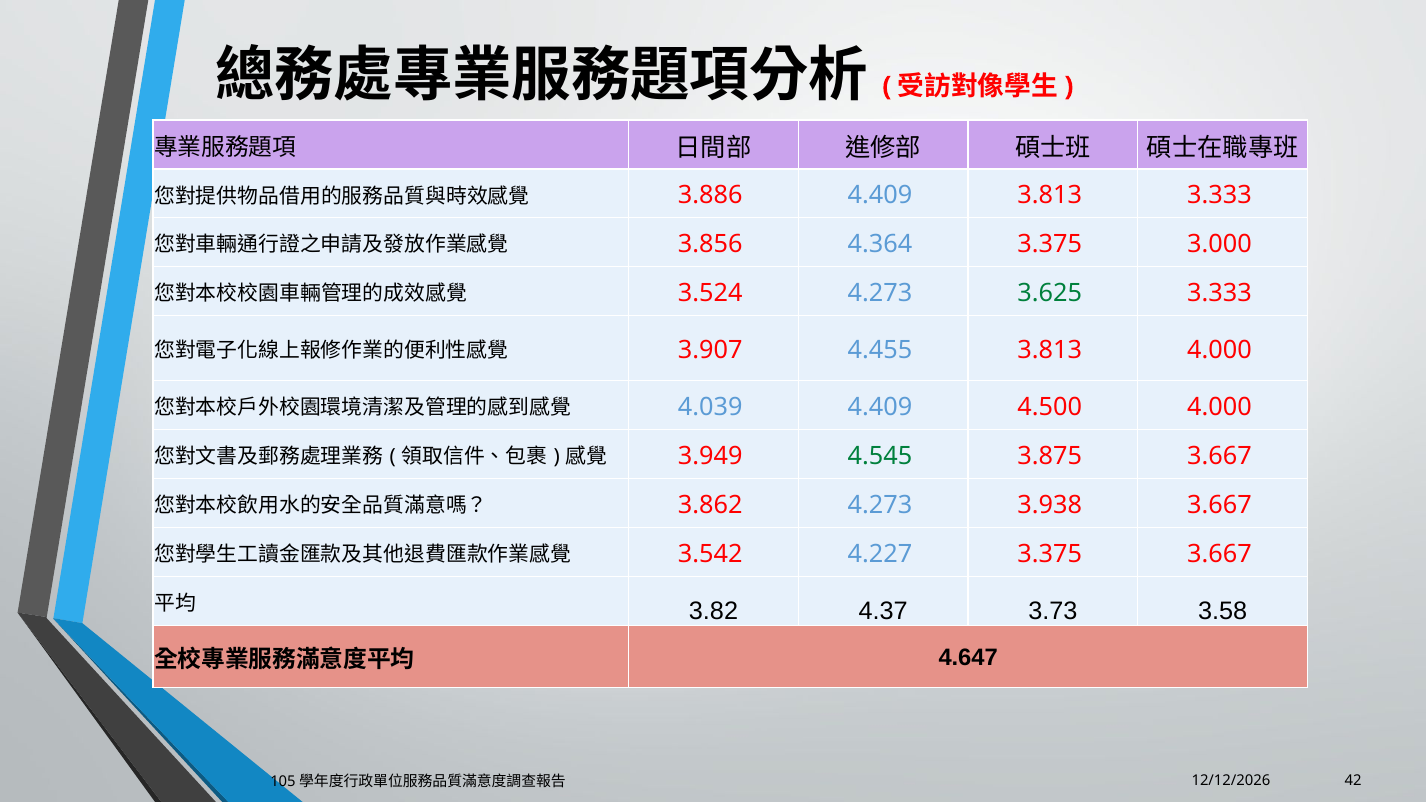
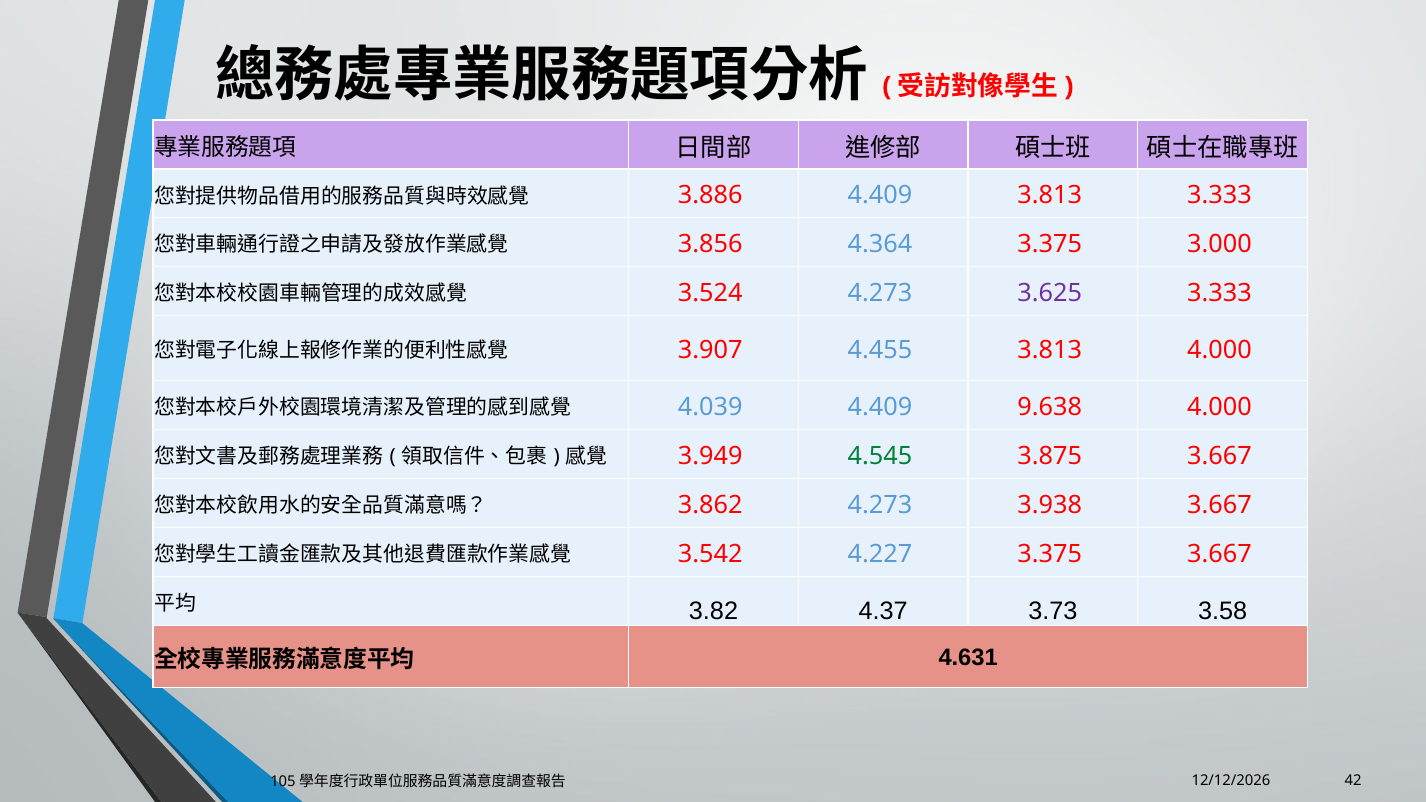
3.625 colour: green -> purple
4.500: 4.500 -> 9.638
4.647: 4.647 -> 4.631
